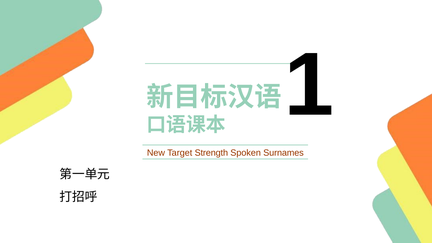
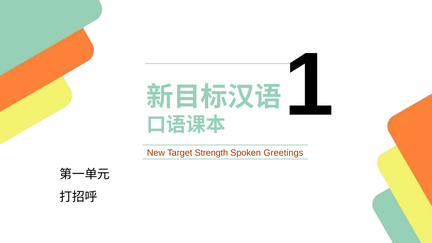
Surnames: Surnames -> Greetings
